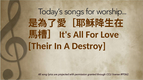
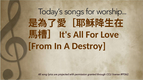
Their: Their -> From
